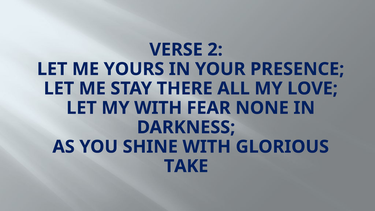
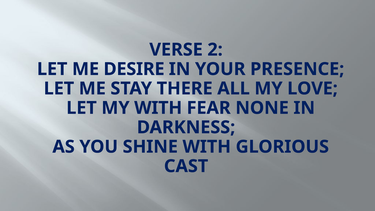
YOURS: YOURS -> DESIRE
TAKE: TAKE -> CAST
